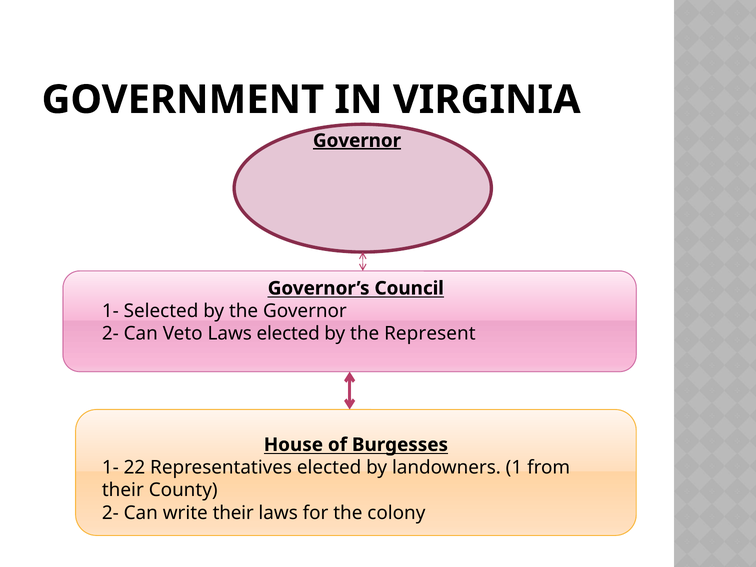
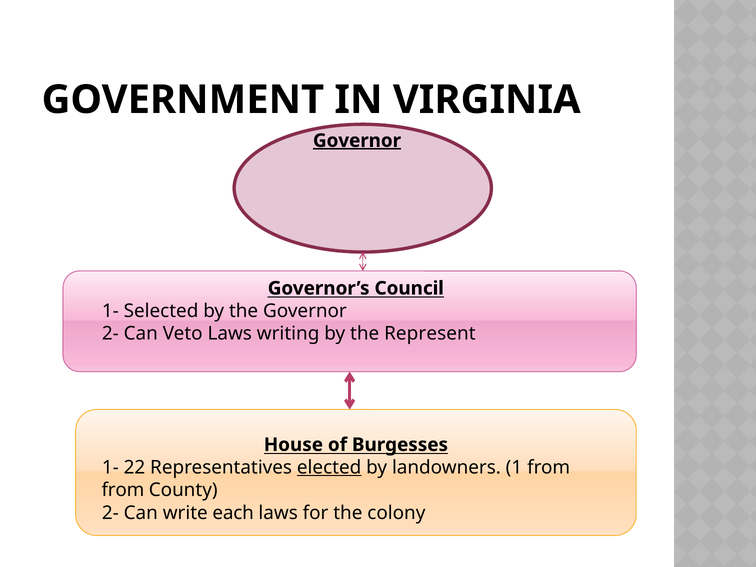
Laws elected: elected -> writing
elected at (329, 467) underline: none -> present
their at (123, 490): their -> from
write their: their -> each
